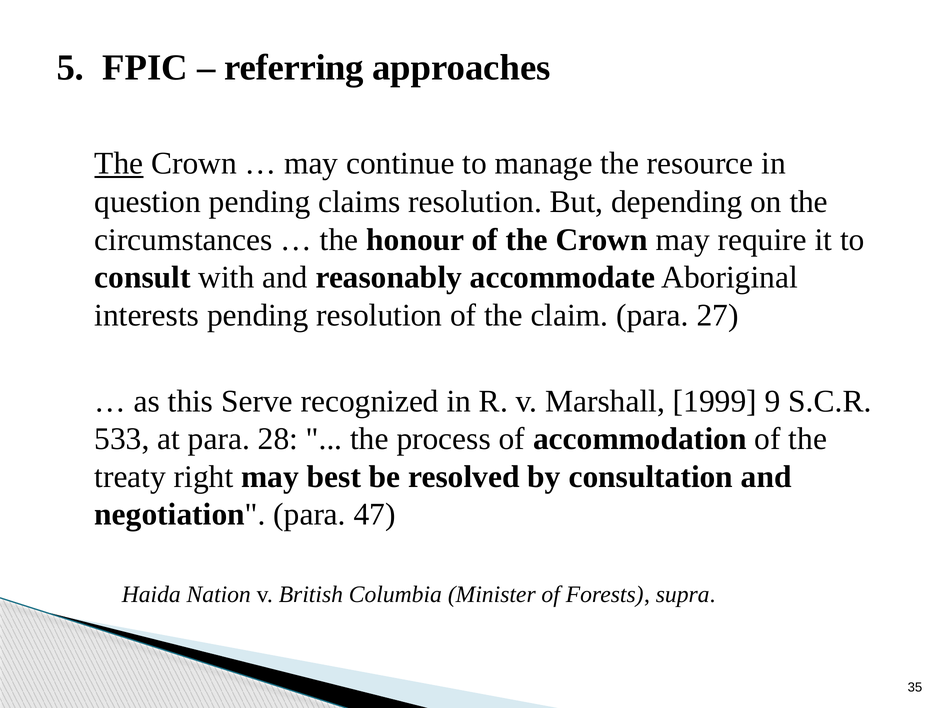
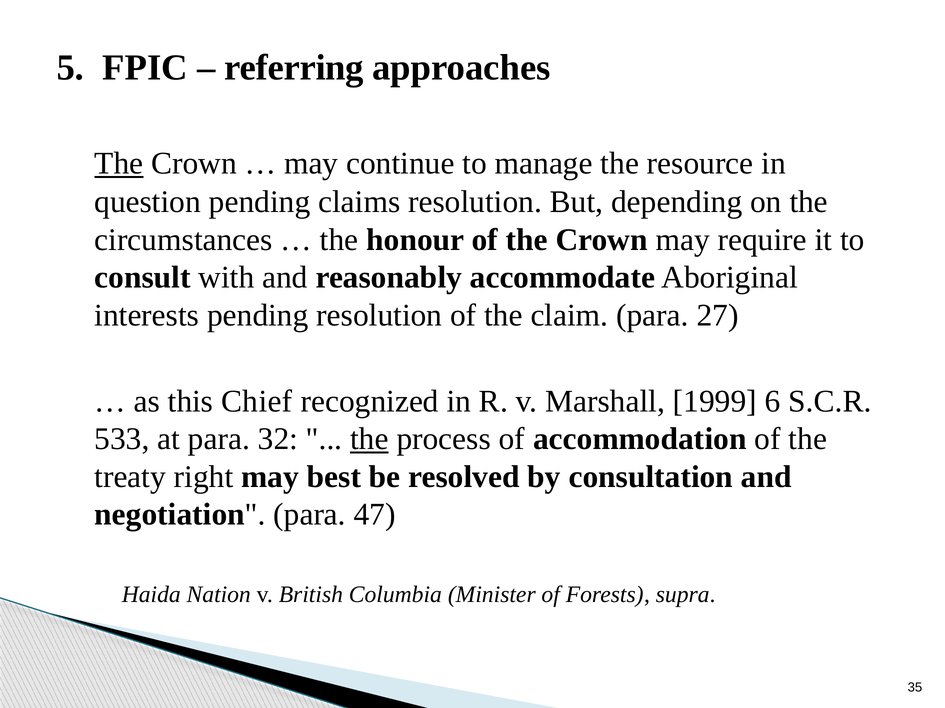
Serve: Serve -> Chief
9: 9 -> 6
28: 28 -> 32
the at (369, 439) underline: none -> present
